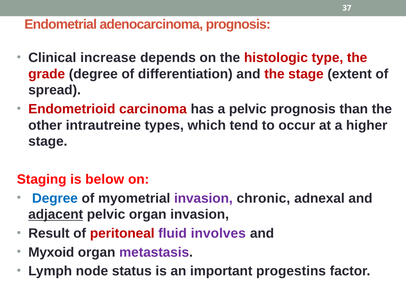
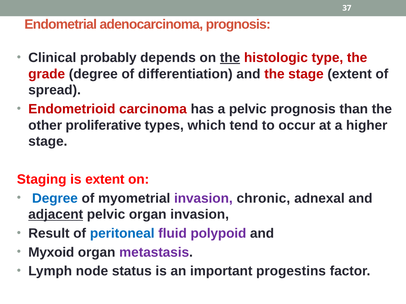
increase: increase -> probably
the at (230, 58) underline: none -> present
intrautreine: intrautreine -> proliferative
is below: below -> extent
peritoneal colour: red -> blue
involves: involves -> polypoid
